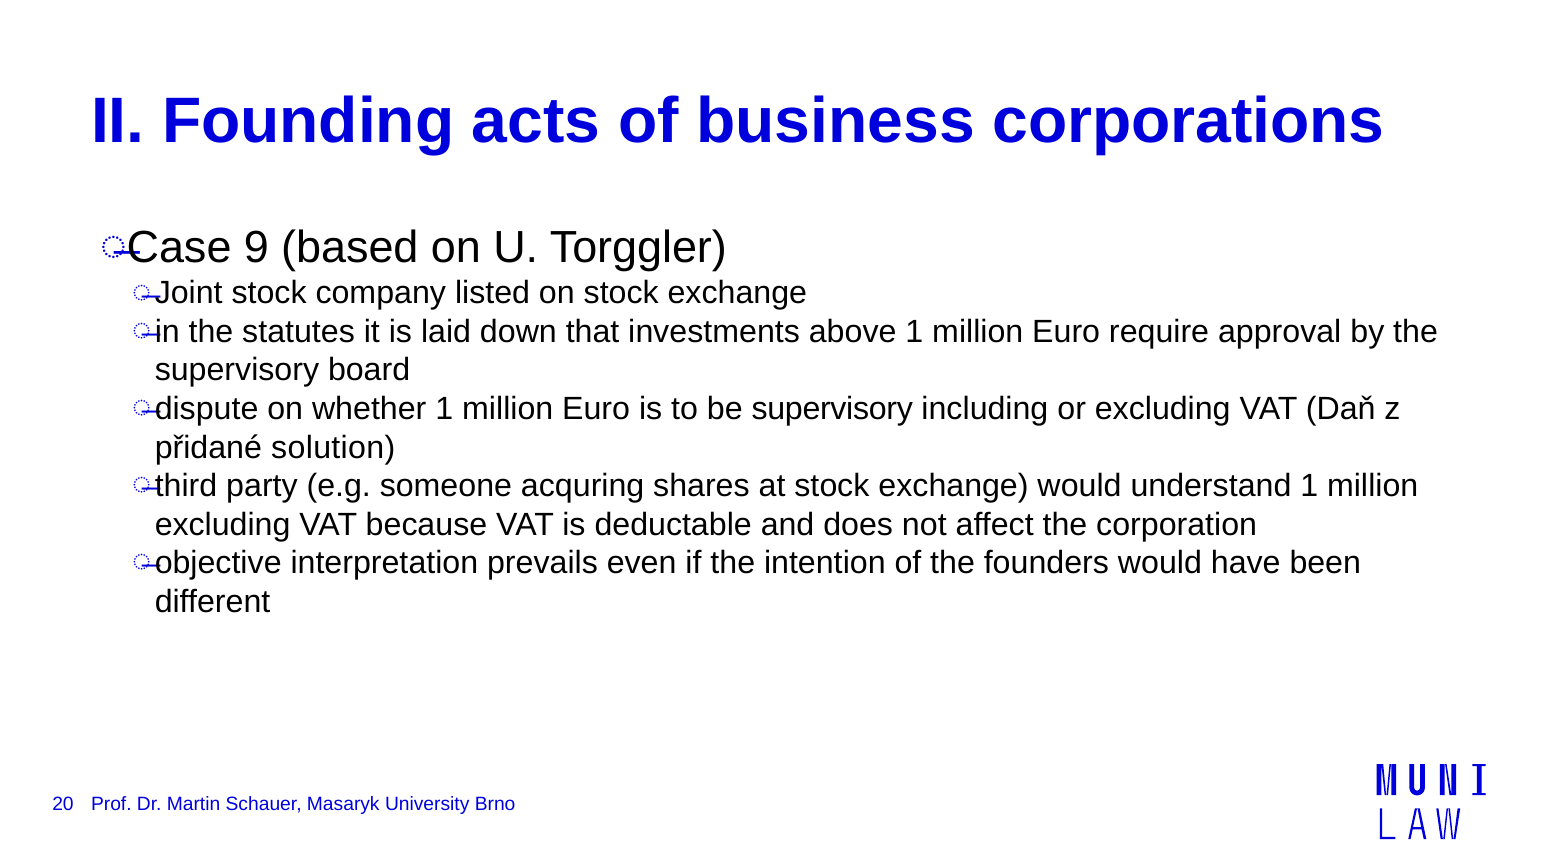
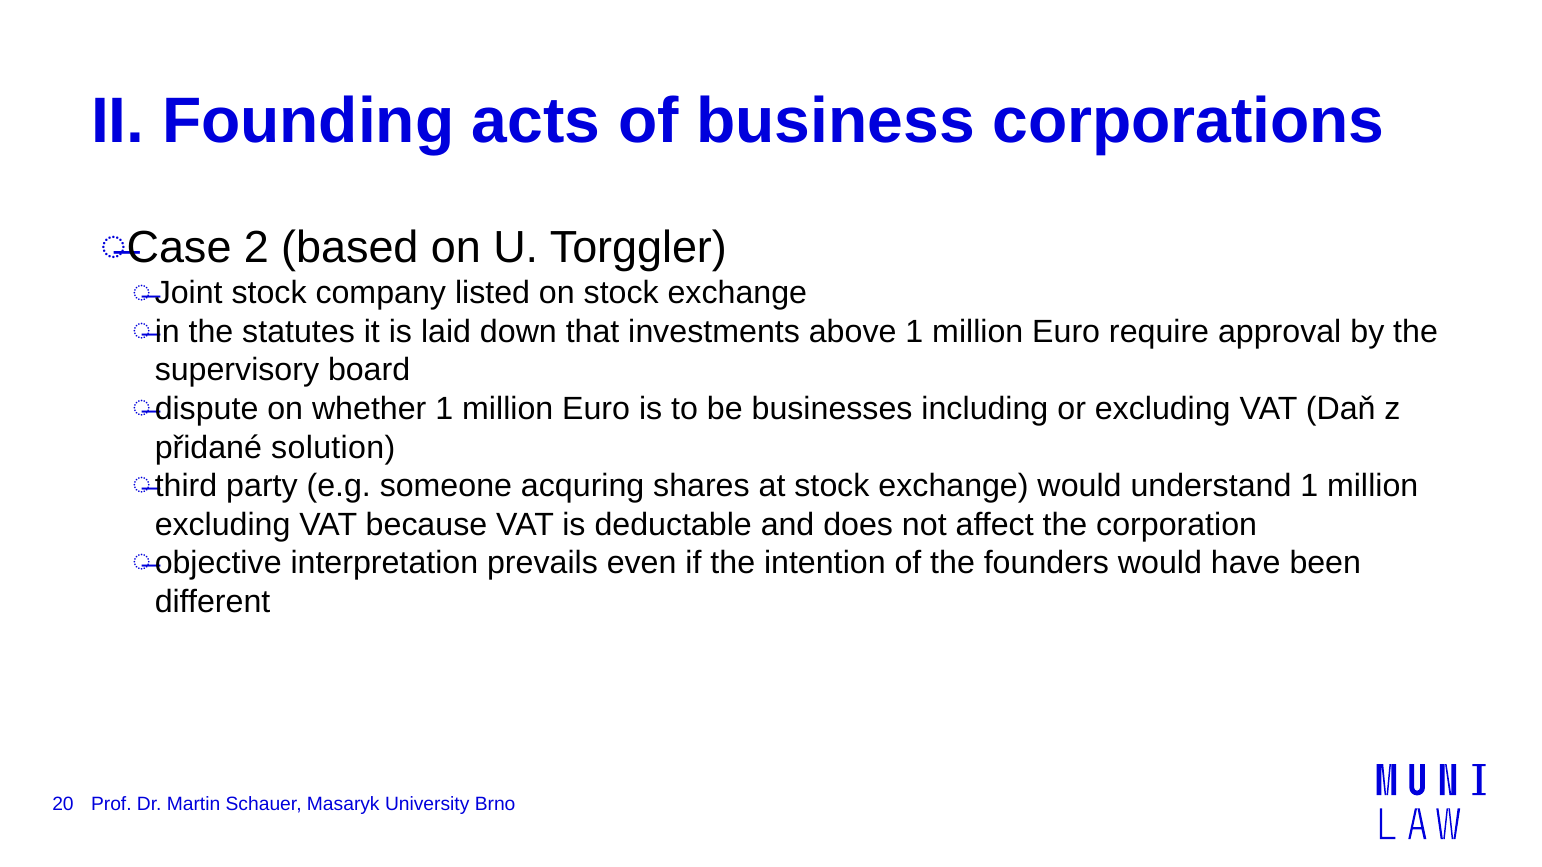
9: 9 -> 2
be supervisory: supervisory -> businesses
